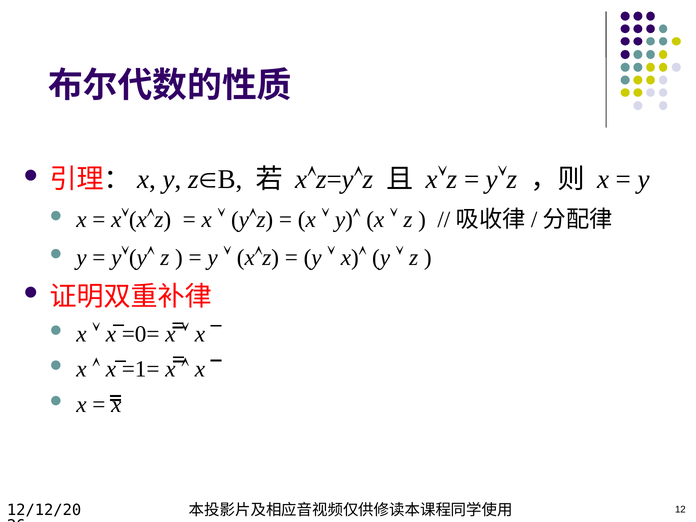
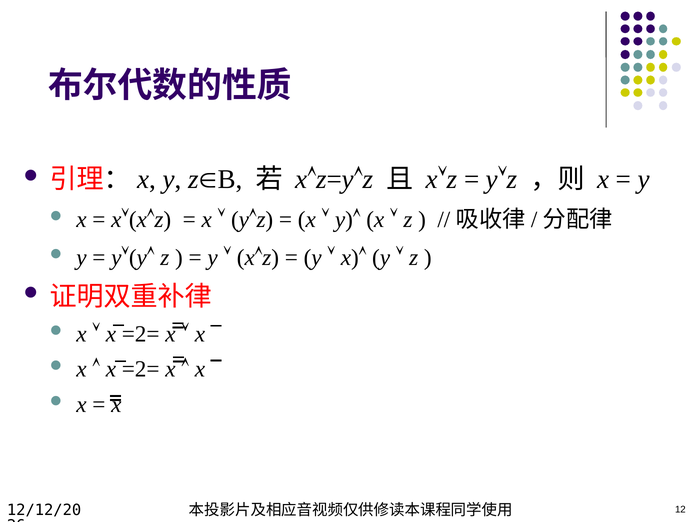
=0= at (141, 334): =0= -> =2=
=1= at (141, 369): =1= -> =2=
